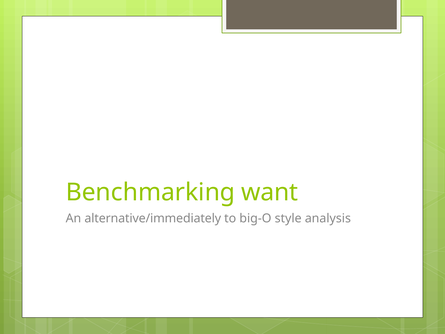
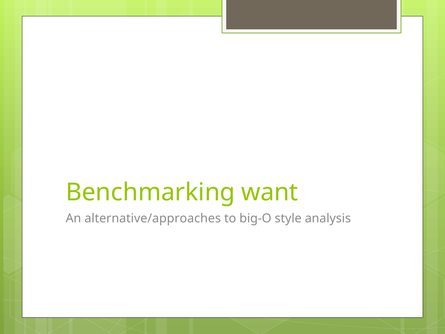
alternative/immediately: alternative/immediately -> alternative/approaches
